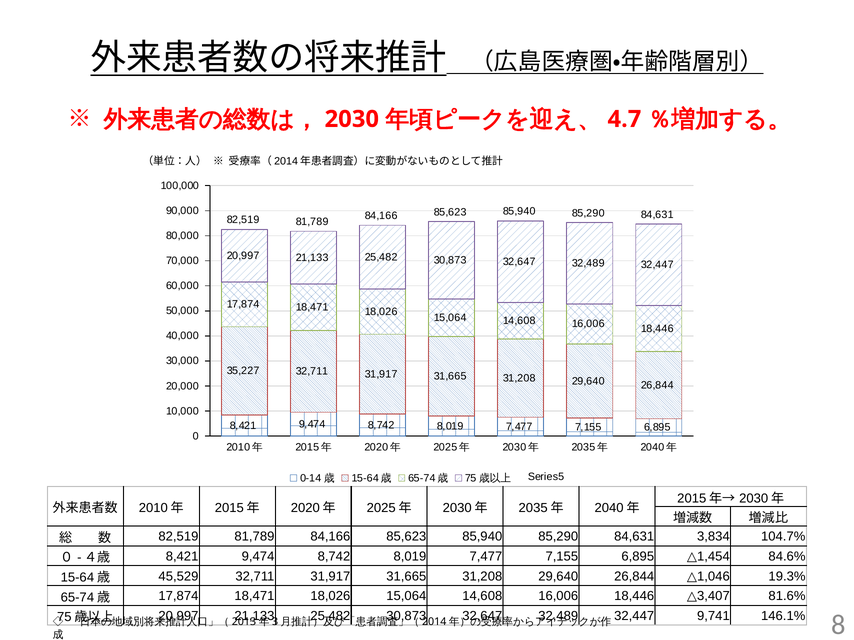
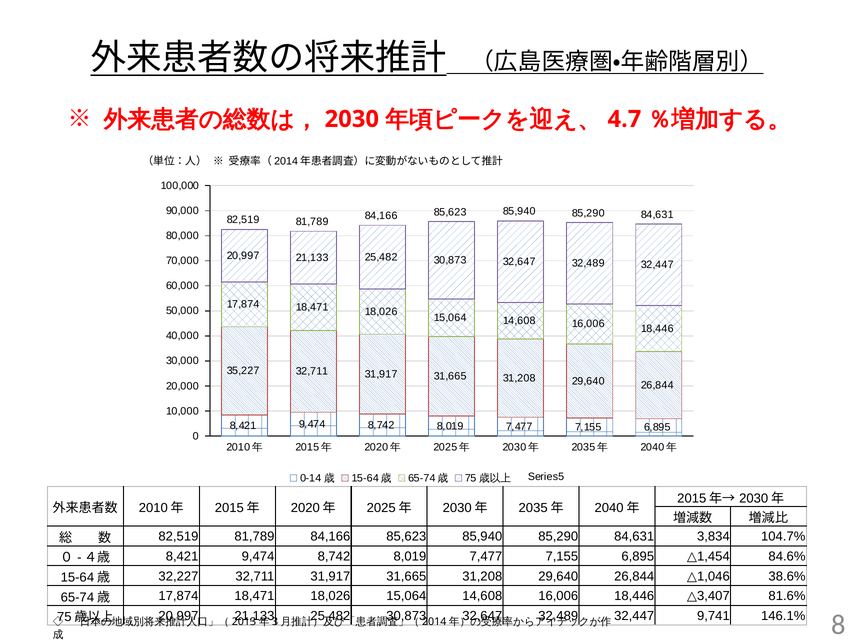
45,529: 45,529 -> 32,227
19.3%: 19.3% -> 38.6%
